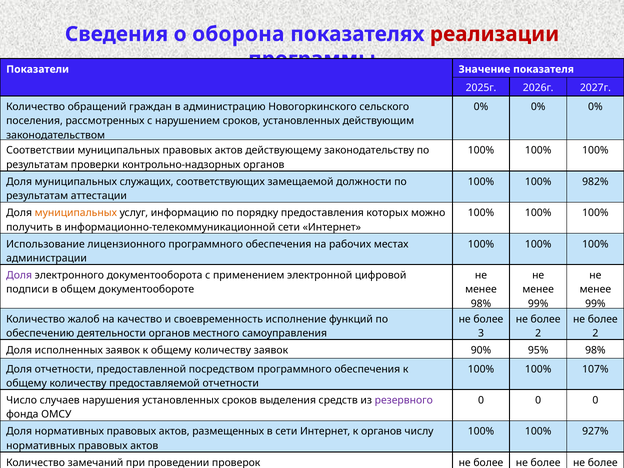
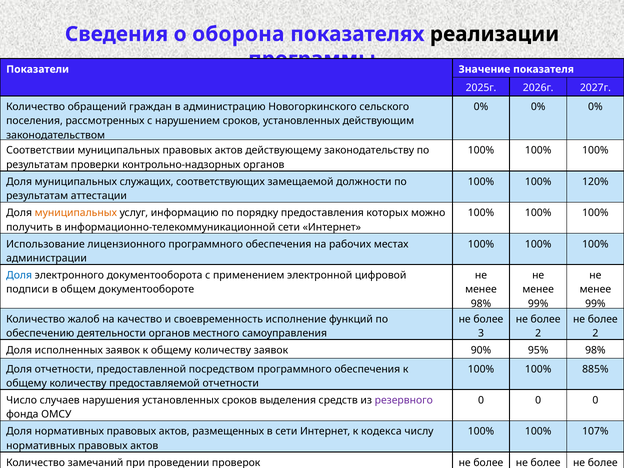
реализации colour: red -> black
982%: 982% -> 120%
Доля at (19, 275) colour: purple -> blue
107%: 107% -> 885%
к органов: органов -> кодекса
927%: 927% -> 107%
